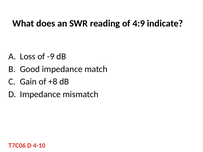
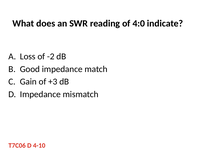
4:9: 4:9 -> 4:0
-9: -9 -> -2
+8: +8 -> +3
